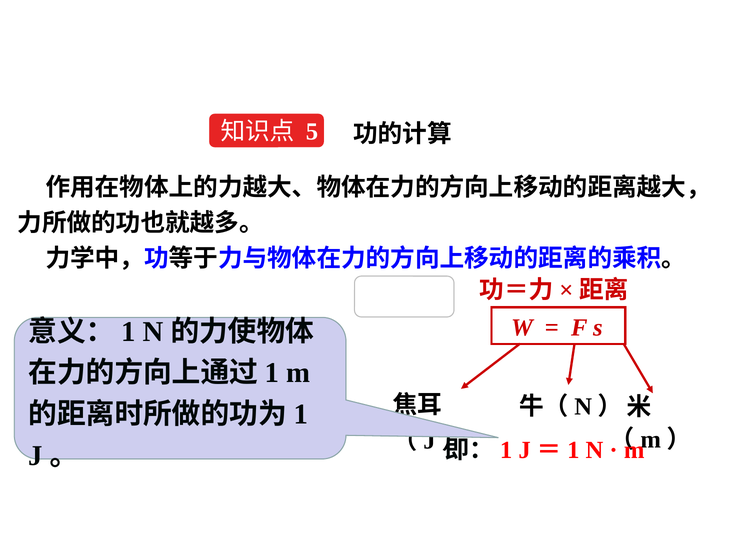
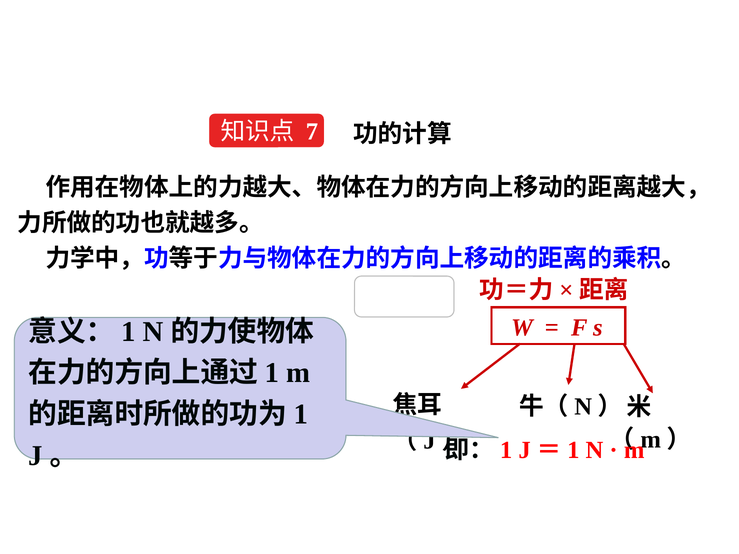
5: 5 -> 7
